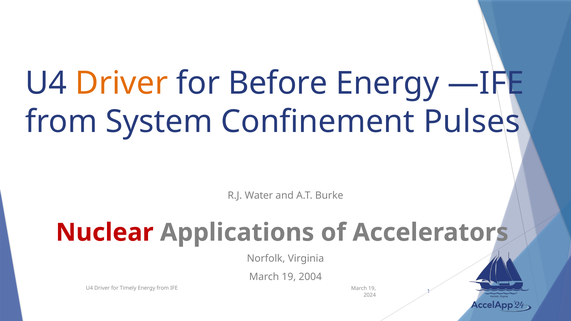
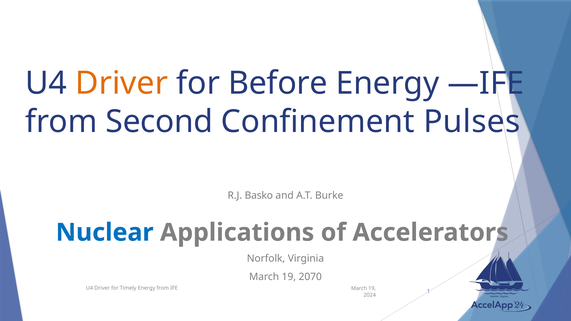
System: System -> Second
Water: Water -> Basko
Nuclear colour: red -> blue
2004: 2004 -> 2070
